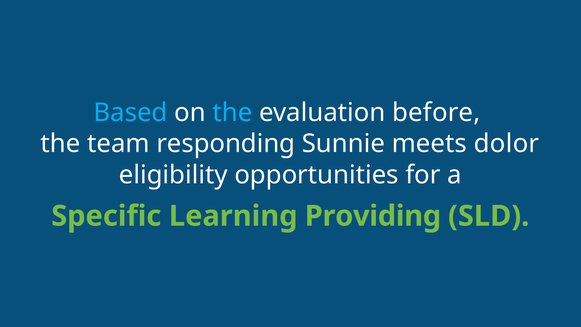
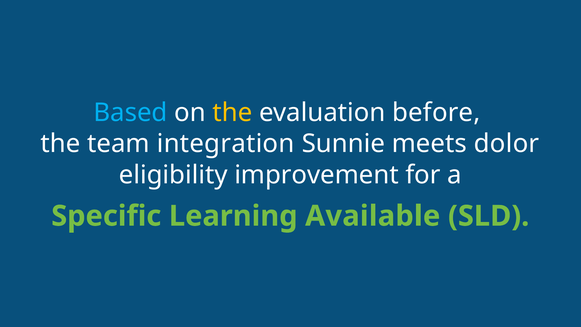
the at (232, 113) colour: light blue -> yellow
responding: responding -> integration
opportunities: opportunities -> improvement
Providing: Providing -> Available
